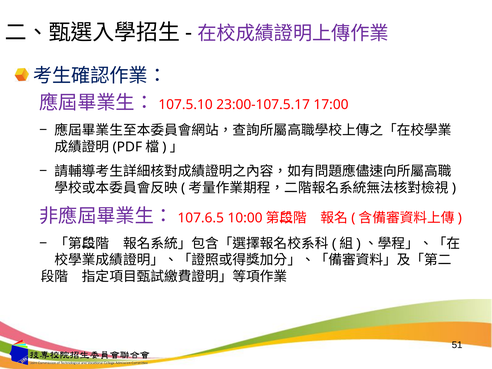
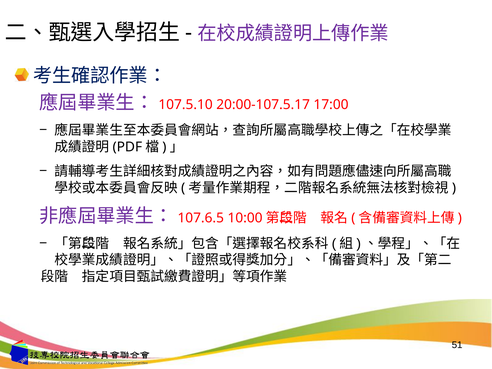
23:00-107.5.17: 23:00-107.5.17 -> 20:00-107.5.17
